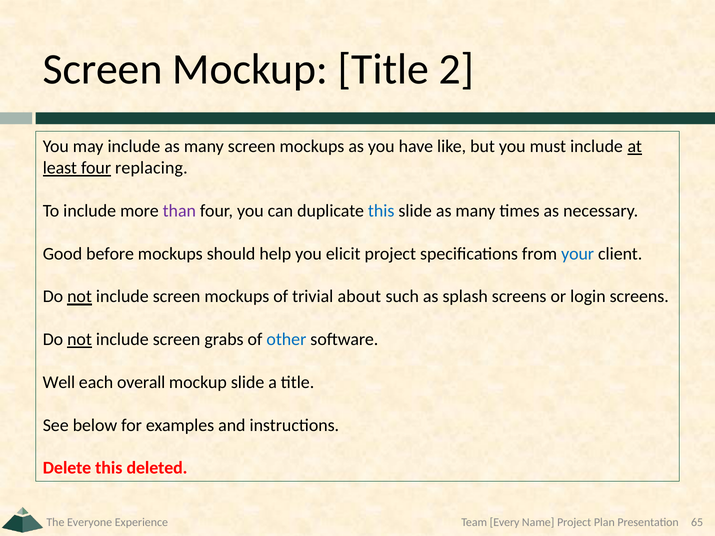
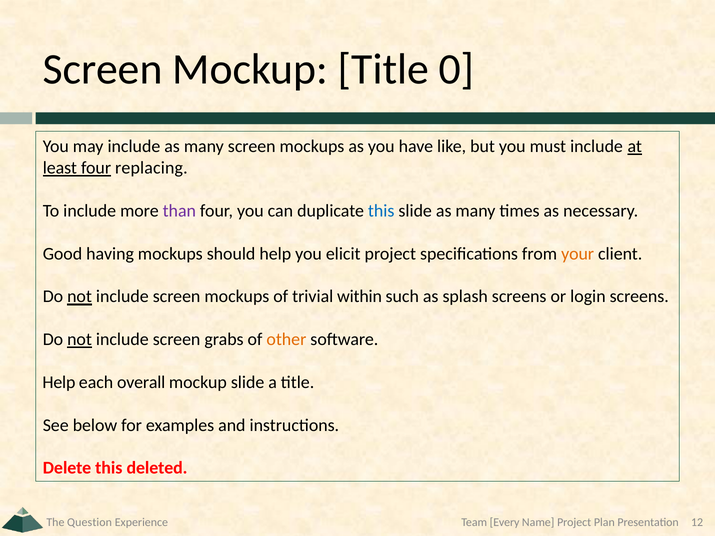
2: 2 -> 0
before: before -> having
your colour: blue -> orange
about: about -> within
other colour: blue -> orange
Well at (59, 383): Well -> Help
65: 65 -> 12
Everyone: Everyone -> Question
